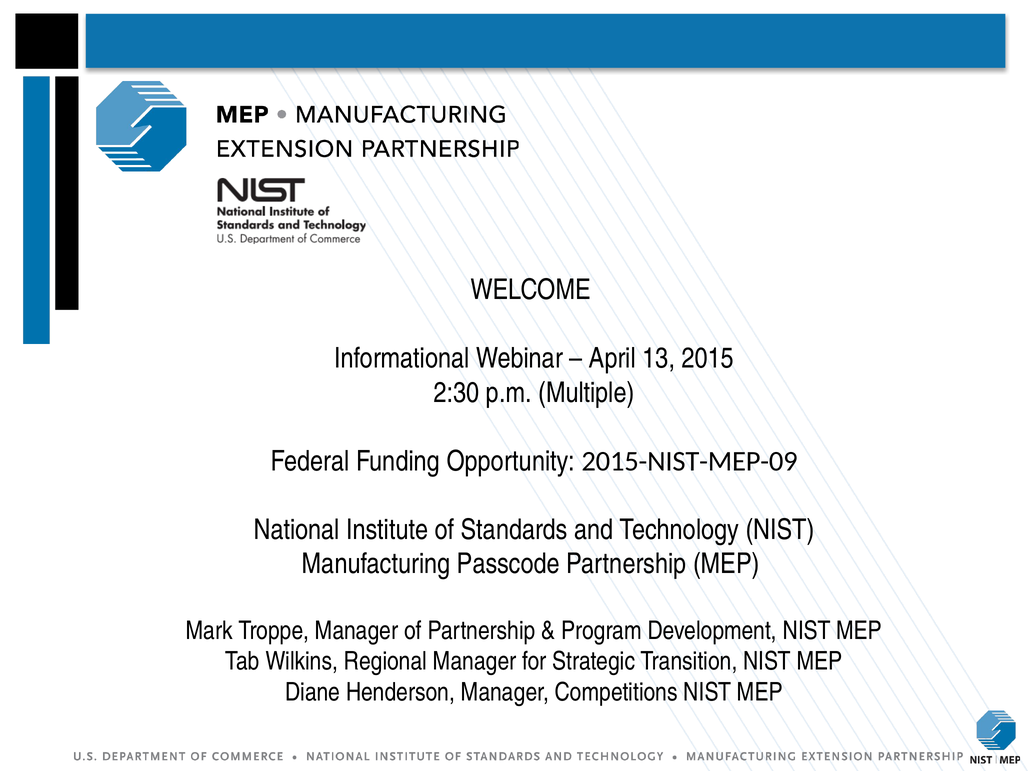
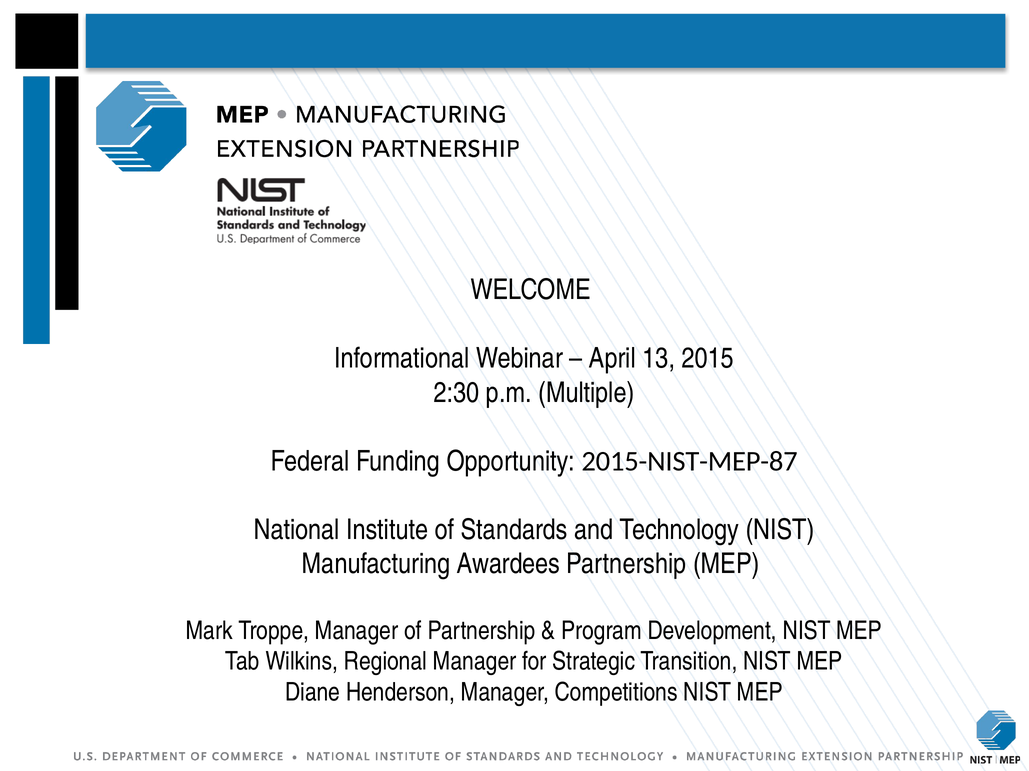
2015-NIST-MEP-09: 2015-NIST-MEP-09 -> 2015-NIST-MEP-87
Passcode: Passcode -> Awardees
